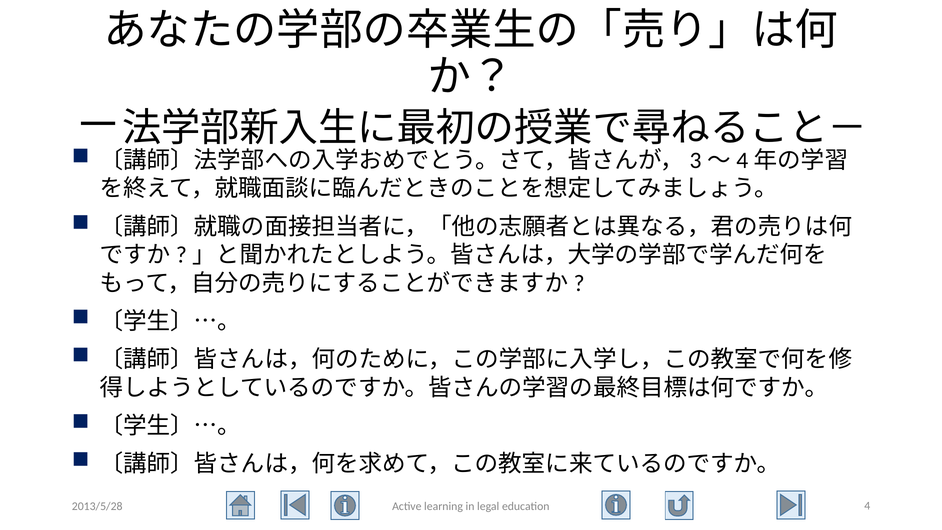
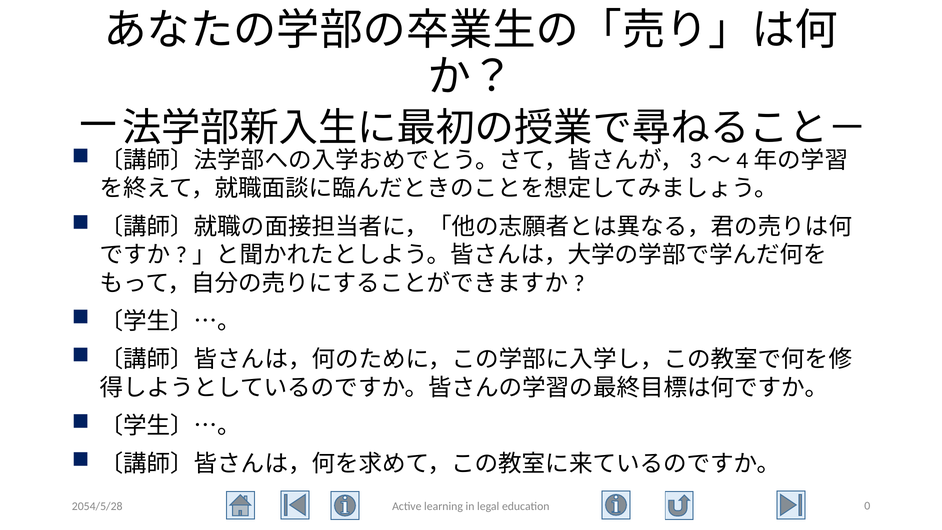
2013/5/28: 2013/5/28 -> 2054/5/28
4: 4 -> 0
